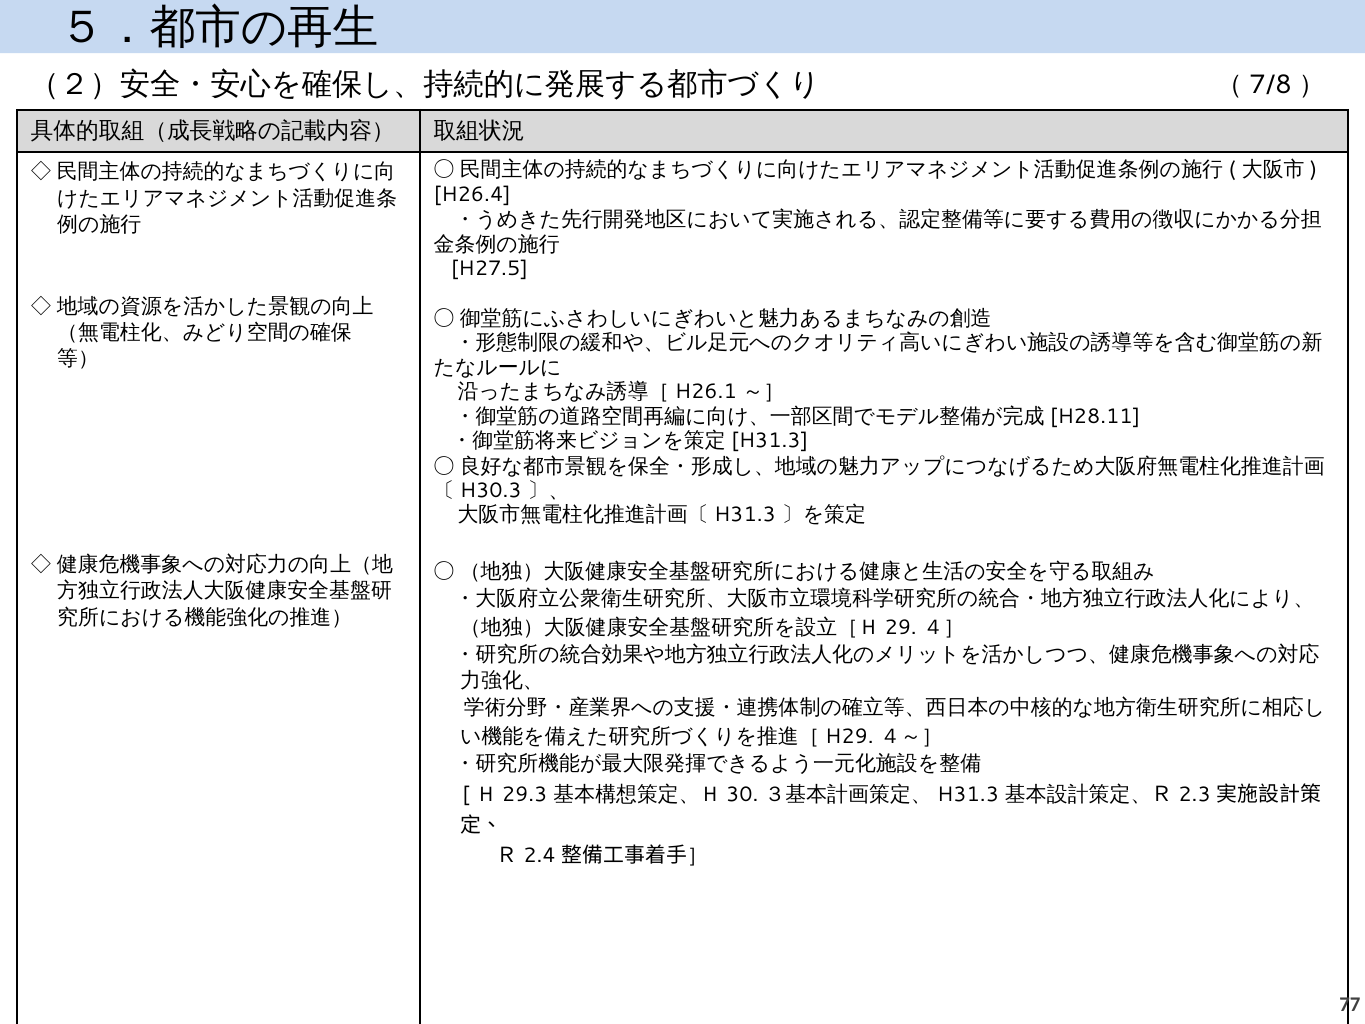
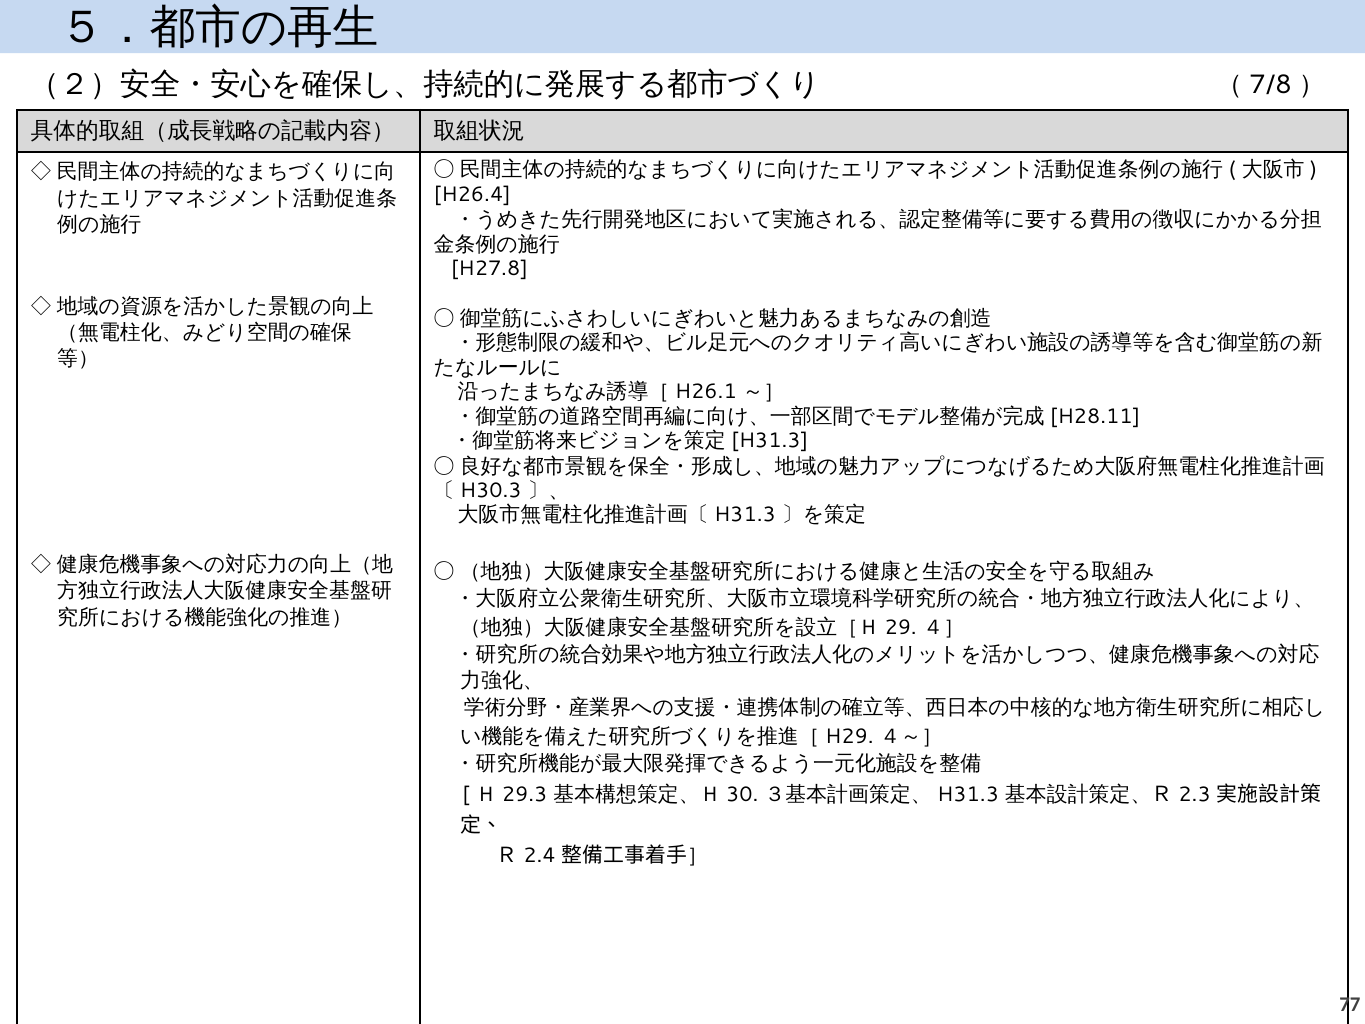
H27.5: H27.5 -> H27.8
